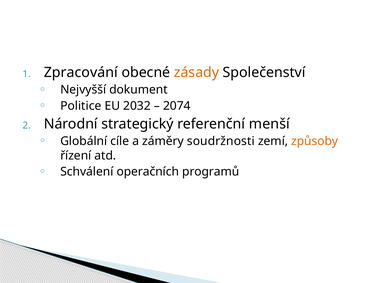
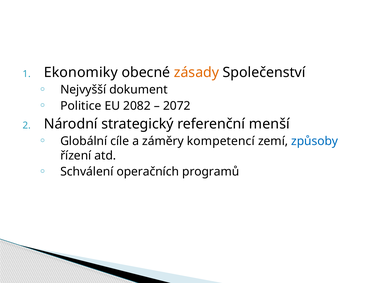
Zpracování: Zpracování -> Ekonomiky
2032: 2032 -> 2082
2074: 2074 -> 2072
soudržnosti: soudržnosti -> kompetencí
způsoby colour: orange -> blue
